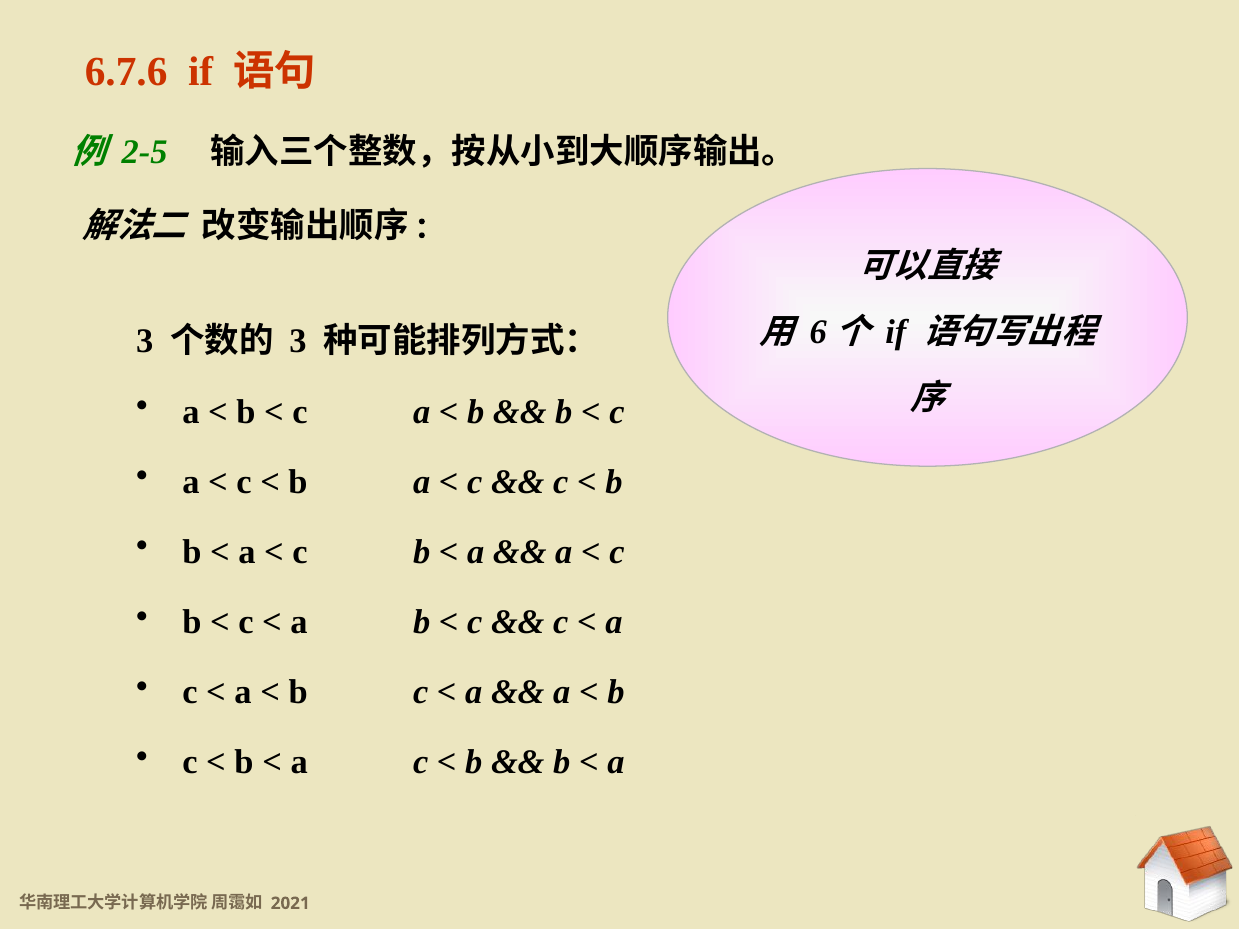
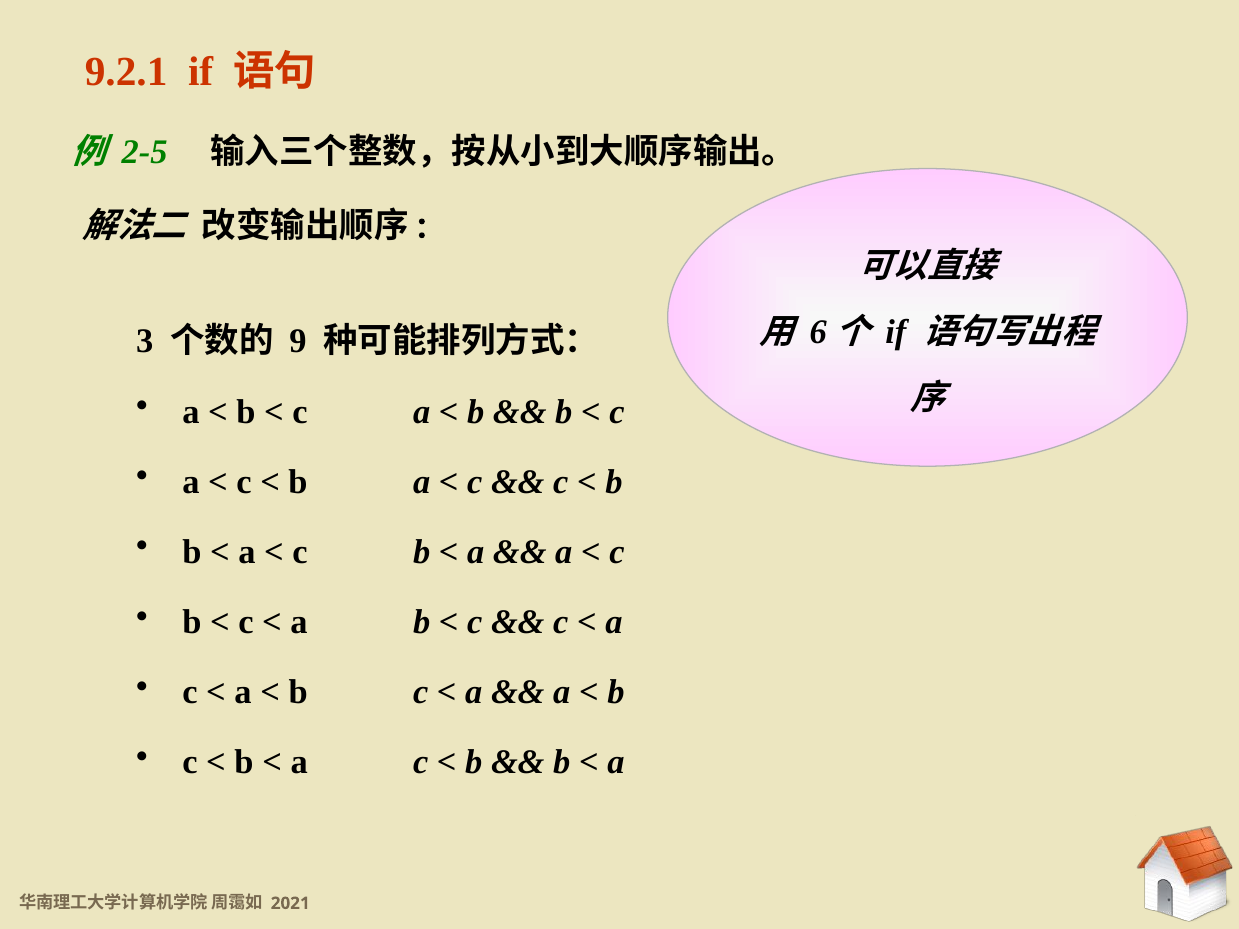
6.7.6: 6.7.6 -> 9.2.1
3 at (298, 342): 3 -> 9
